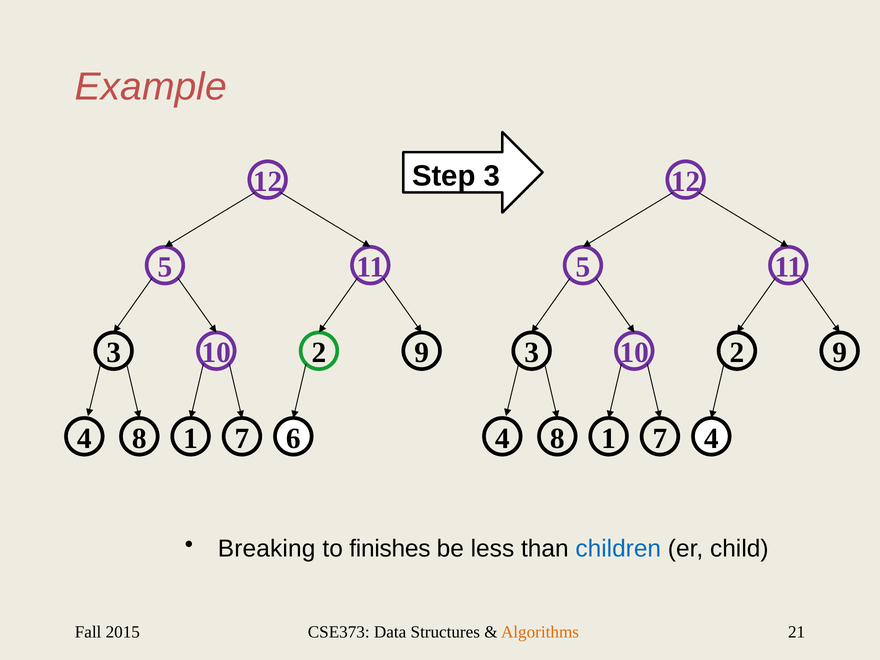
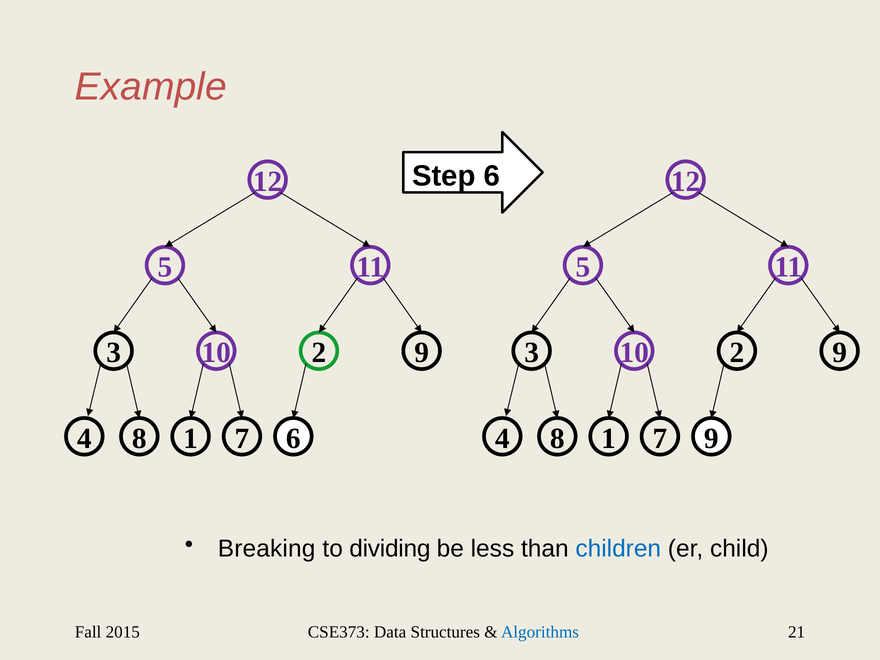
Step 3: 3 -> 6
4 4: 4 -> 9
finishes: finishes -> dividing
Algorithms colour: orange -> blue
